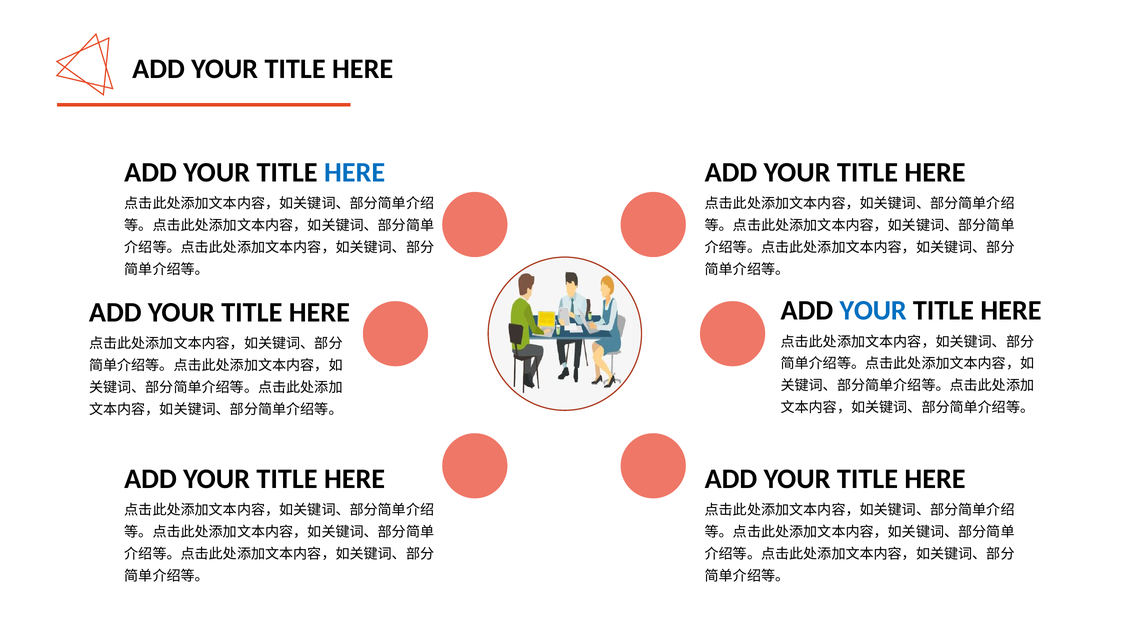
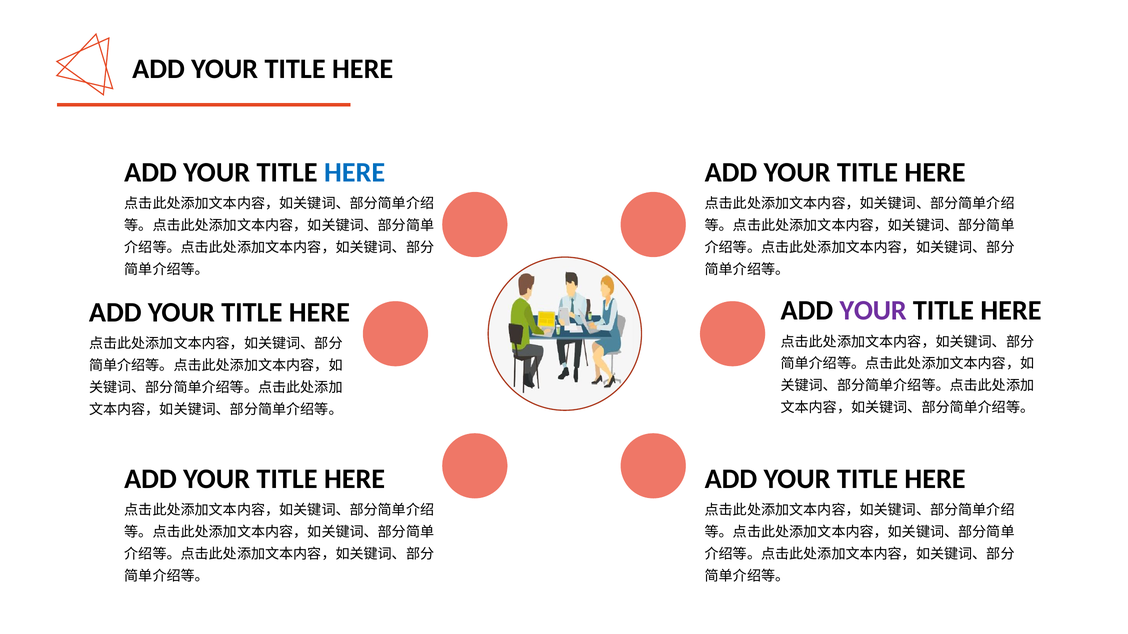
YOUR at (873, 311) colour: blue -> purple
